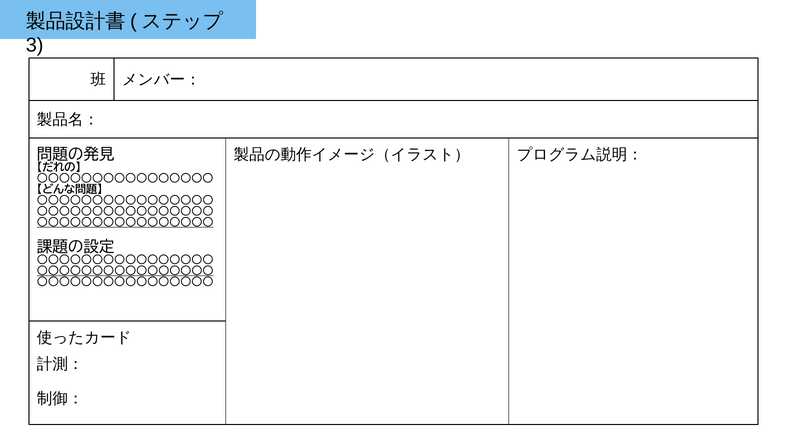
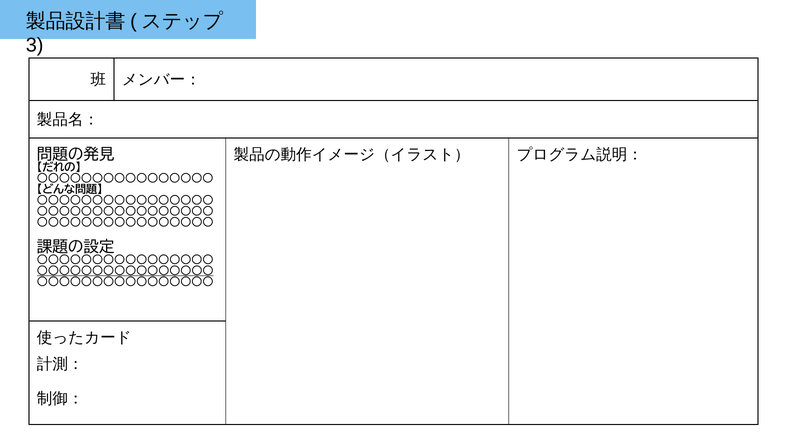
〇〇〇〇〇〇〇〇〇〇〇〇〇〇〇〇 at (125, 223) underline: present -> none
